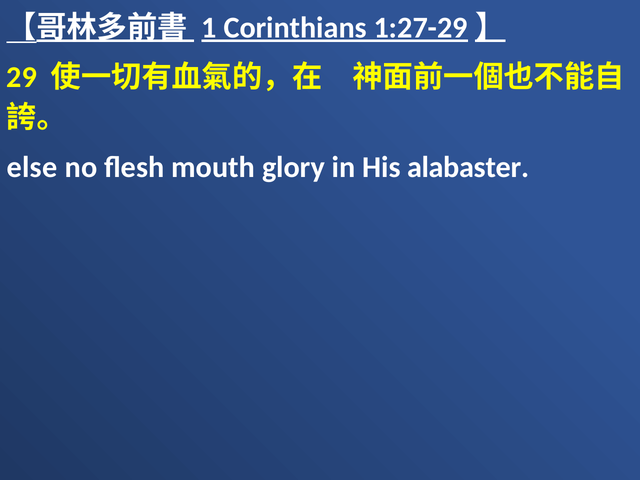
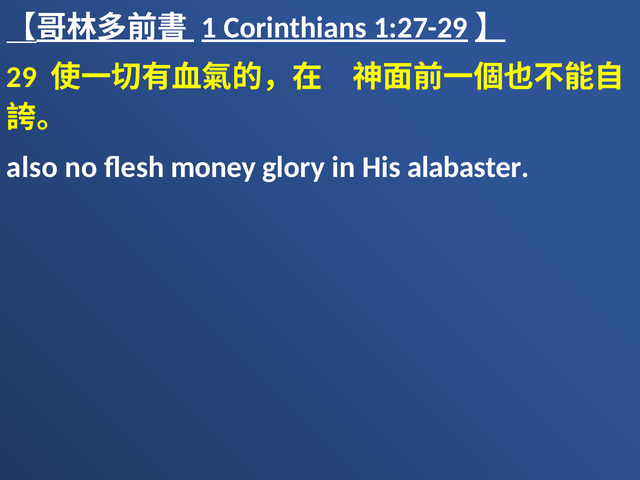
else: else -> also
mouth: mouth -> money
